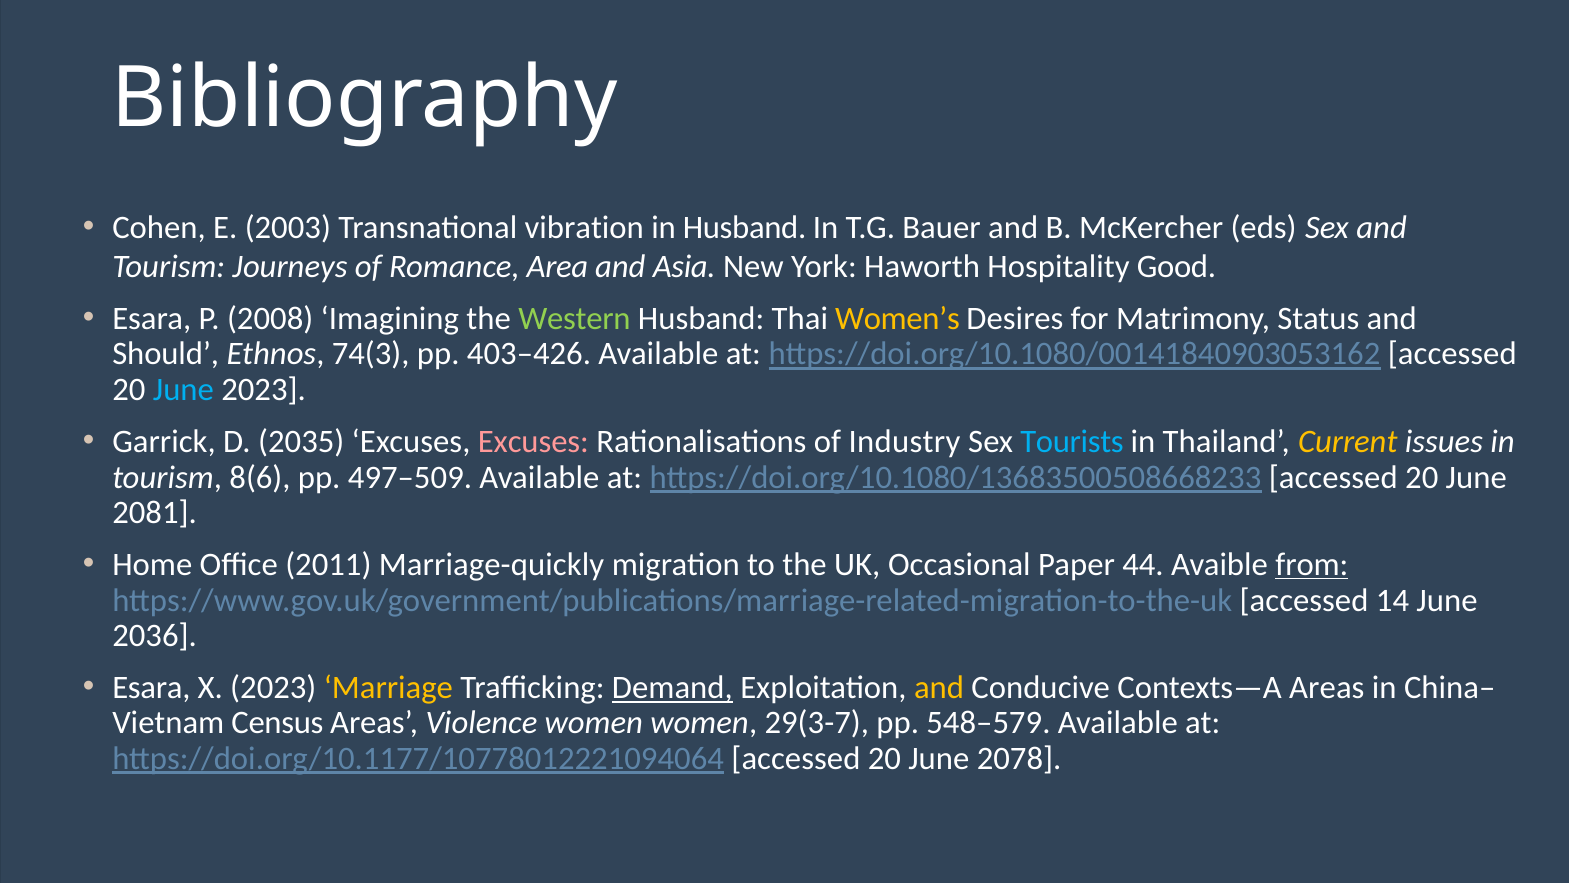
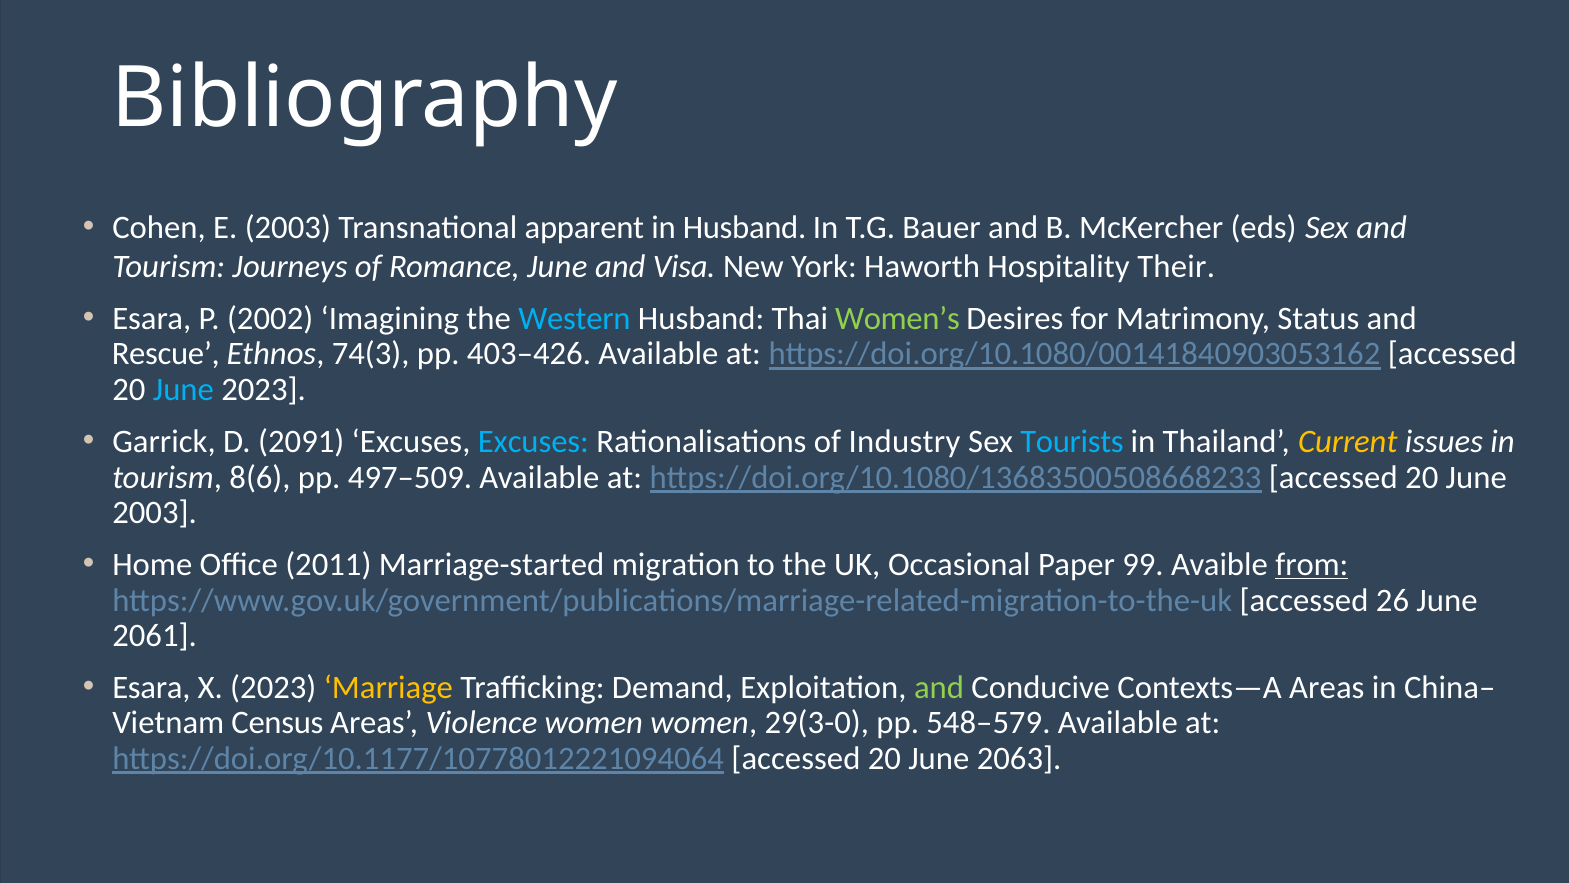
vibration: vibration -> apparent
Romance Area: Area -> June
Asia: Asia -> Visa
Good: Good -> Their
2008: 2008 -> 2002
Western colour: light green -> light blue
Women’s colour: yellow -> light green
Should: Should -> Rescue
2035: 2035 -> 2091
Excuses at (533, 441) colour: pink -> light blue
2081 at (155, 512): 2081 -> 2003
Marriage-quickly: Marriage-quickly -> Marriage-started
44: 44 -> 99
14: 14 -> 26
2036: 2036 -> 2061
Demand underline: present -> none
and at (939, 687) colour: yellow -> light green
29(3-7: 29(3-7 -> 29(3-0
2078: 2078 -> 2063
